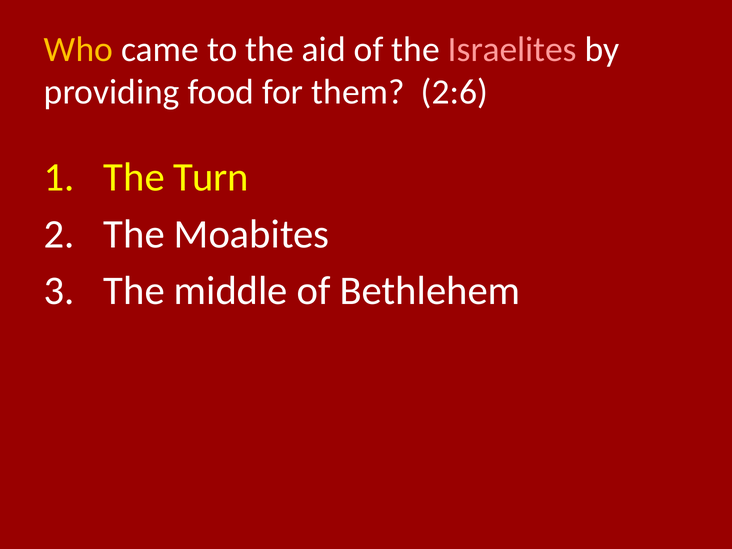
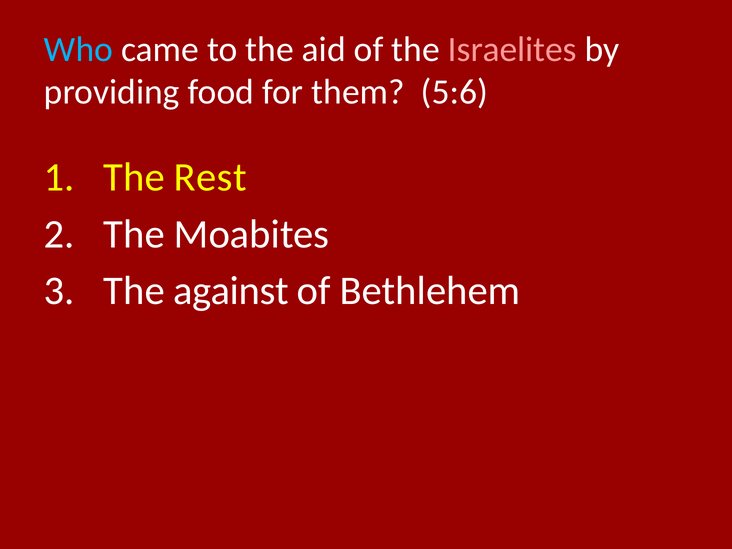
Who colour: yellow -> light blue
2:6: 2:6 -> 5:6
Turn: Turn -> Rest
middle: middle -> against
